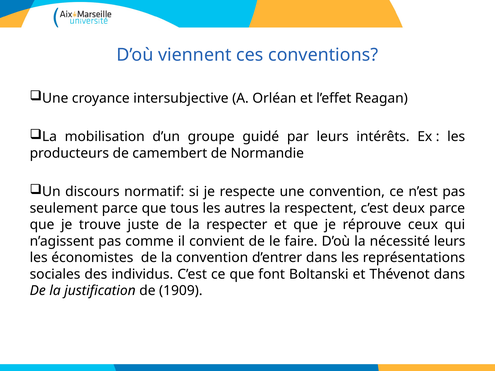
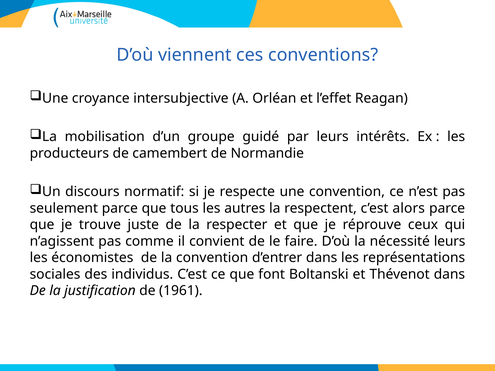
deux: deux -> alors
1909: 1909 -> 1961
